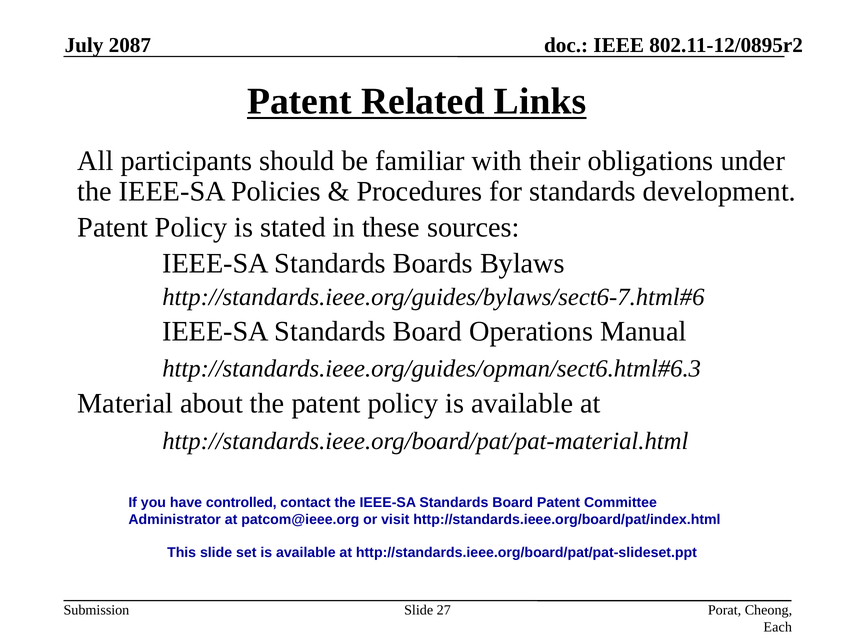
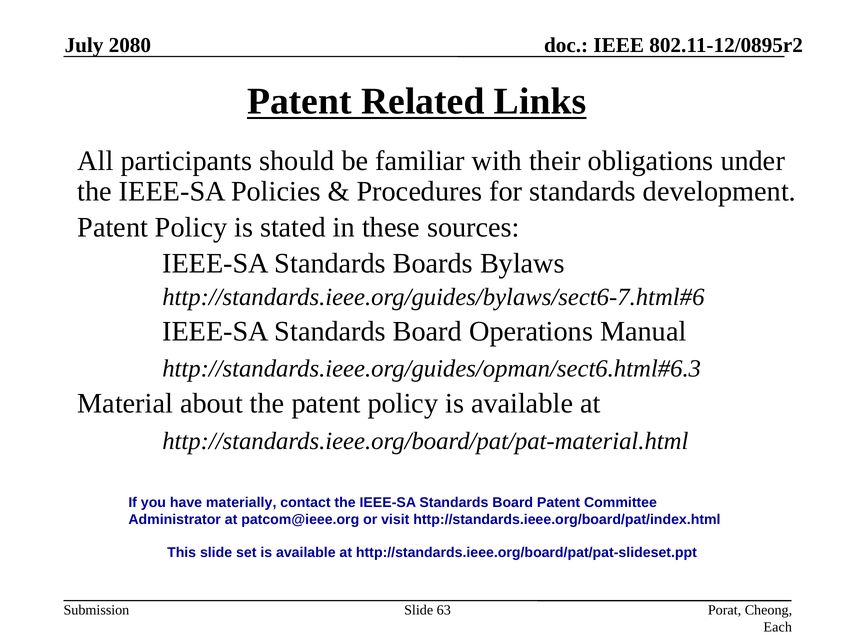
2087: 2087 -> 2080
controlled: controlled -> materially
27: 27 -> 63
